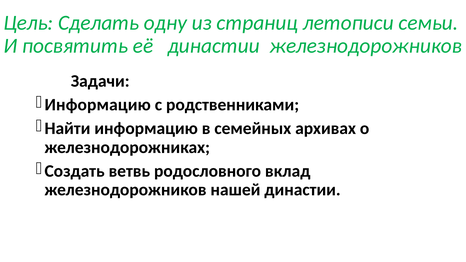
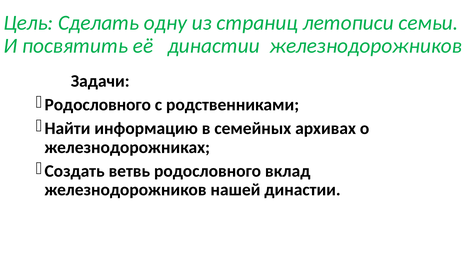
Информацию at (98, 105): Информацию -> Родословного
